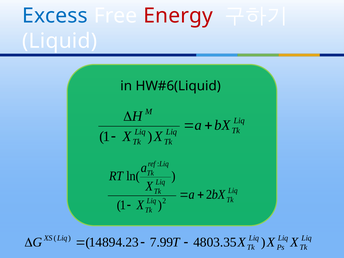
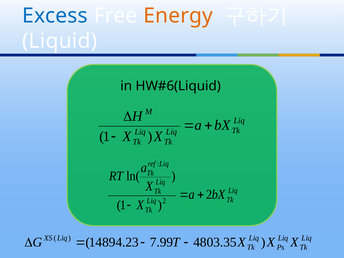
Energy colour: red -> orange
